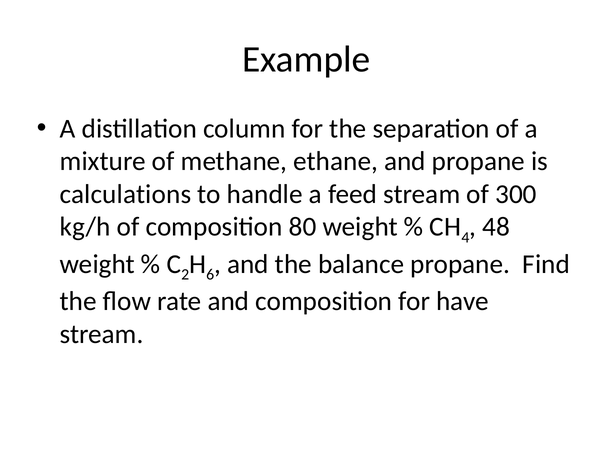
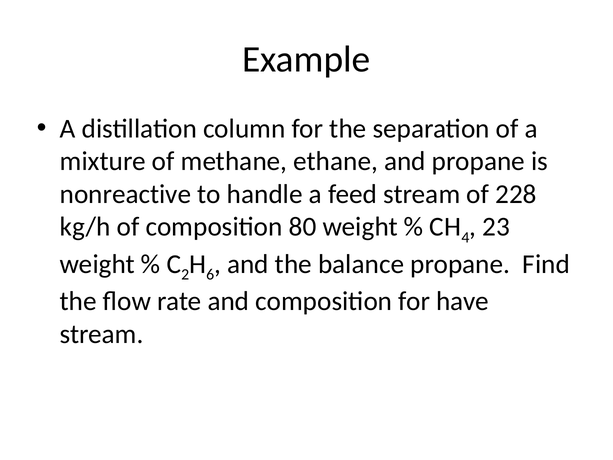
calculations: calculations -> nonreactive
300: 300 -> 228
48: 48 -> 23
